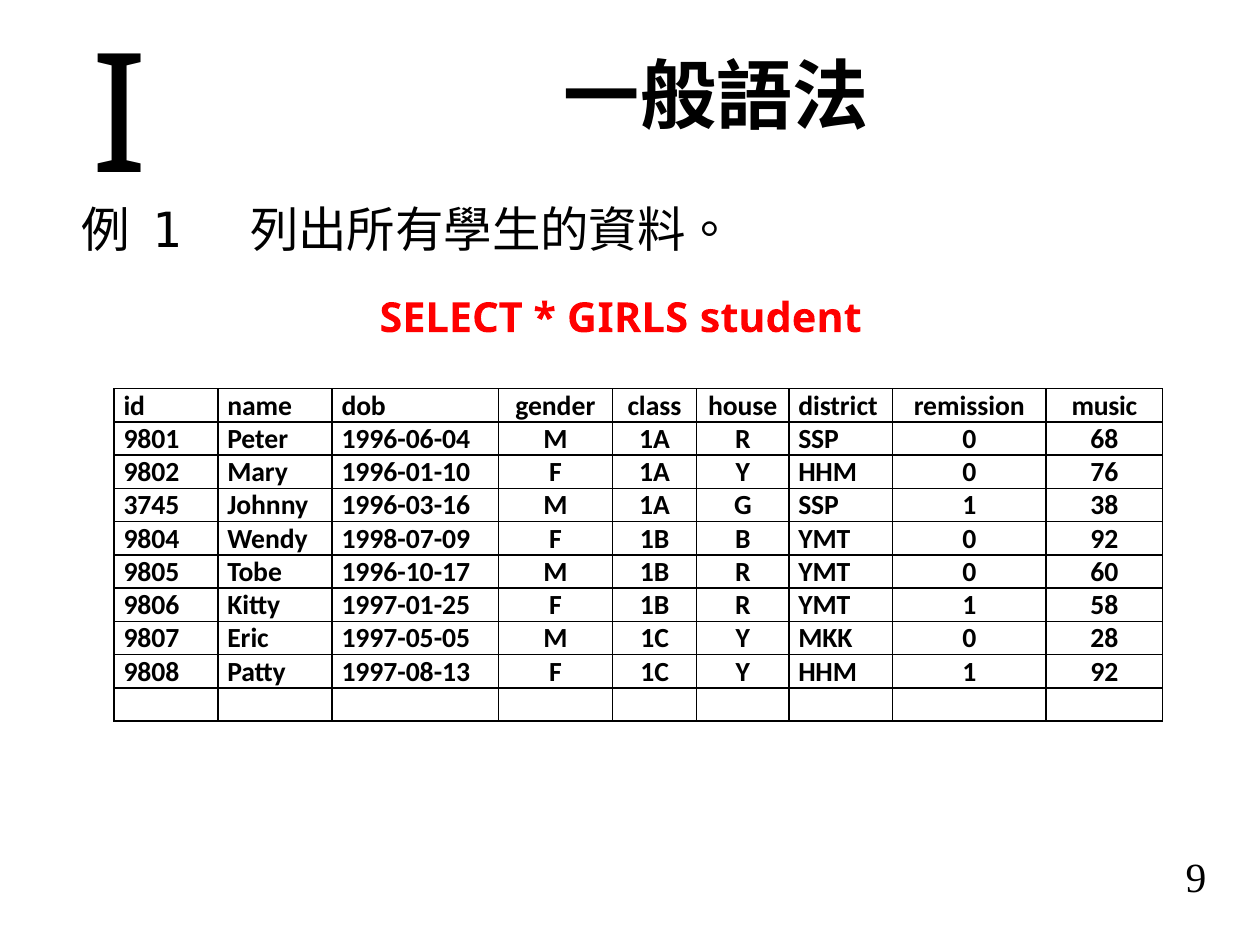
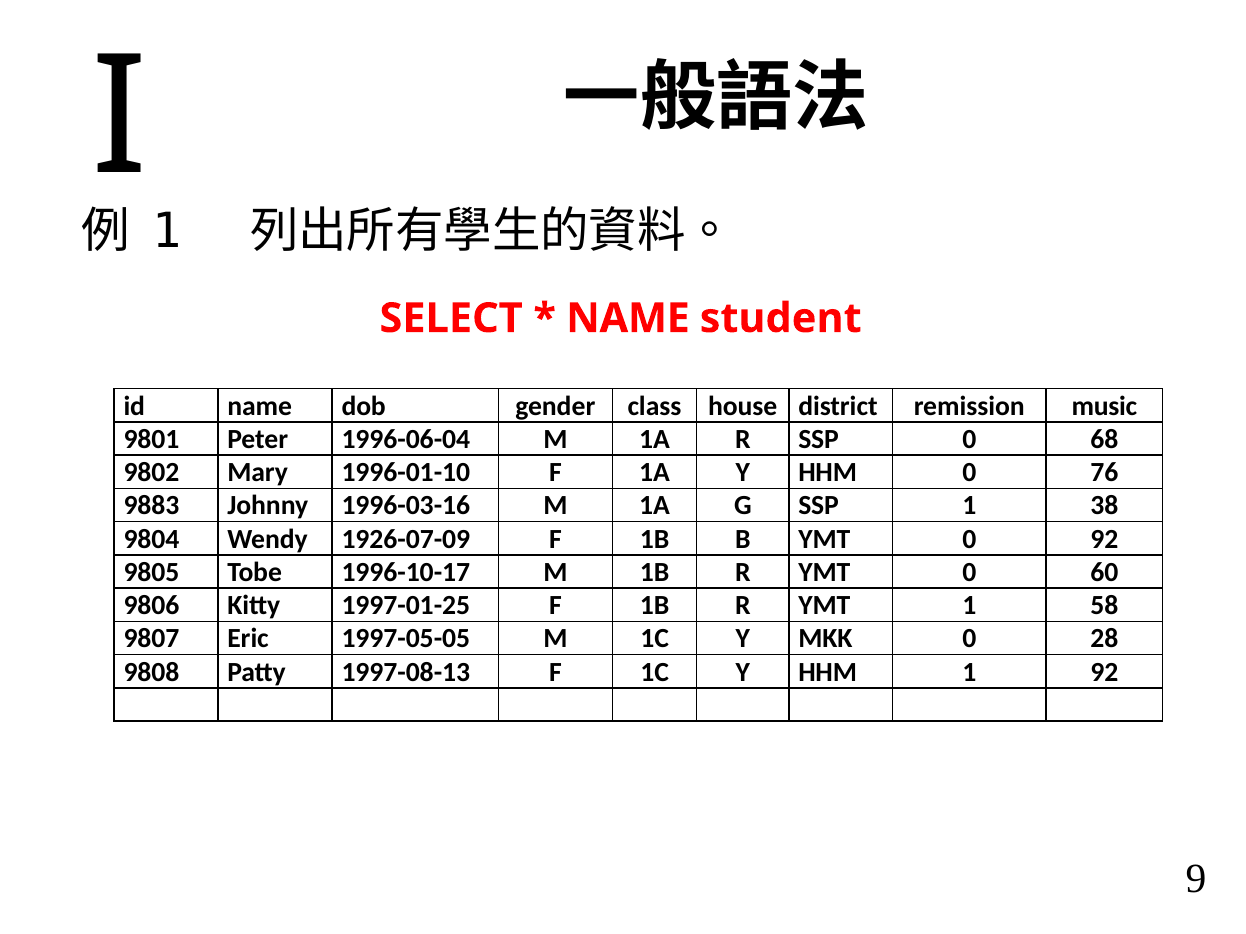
GIRLS at (628, 319): GIRLS -> NAME
3745: 3745 -> 9883
1998-07-09: 1998-07-09 -> 1926-07-09
